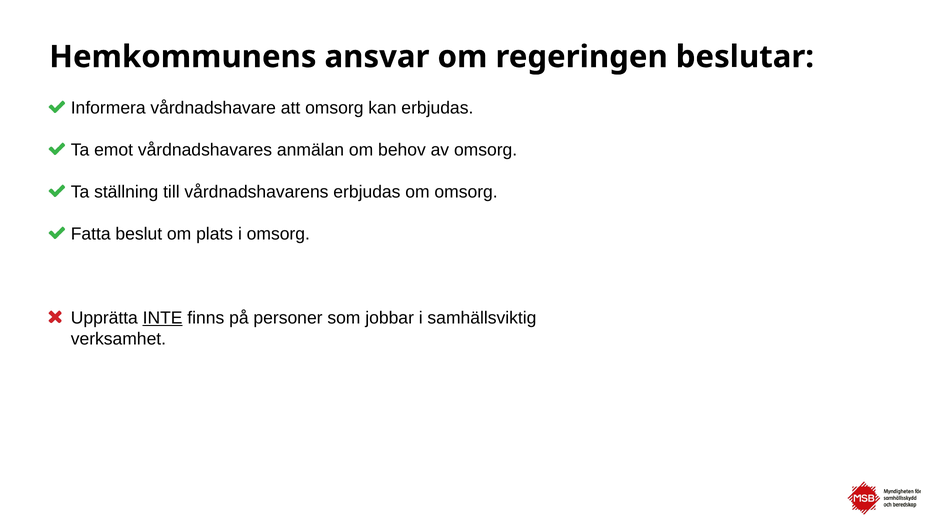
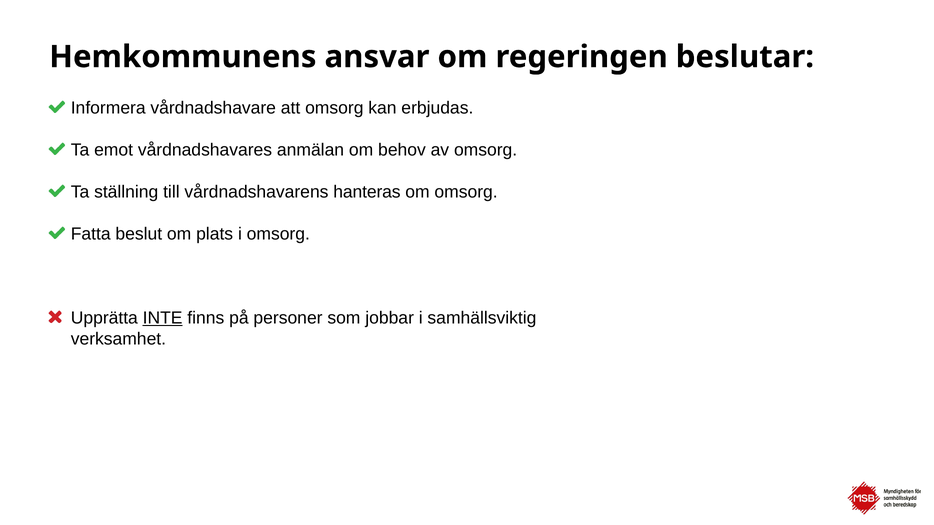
vårdnadshavarens erbjudas: erbjudas -> hanteras
